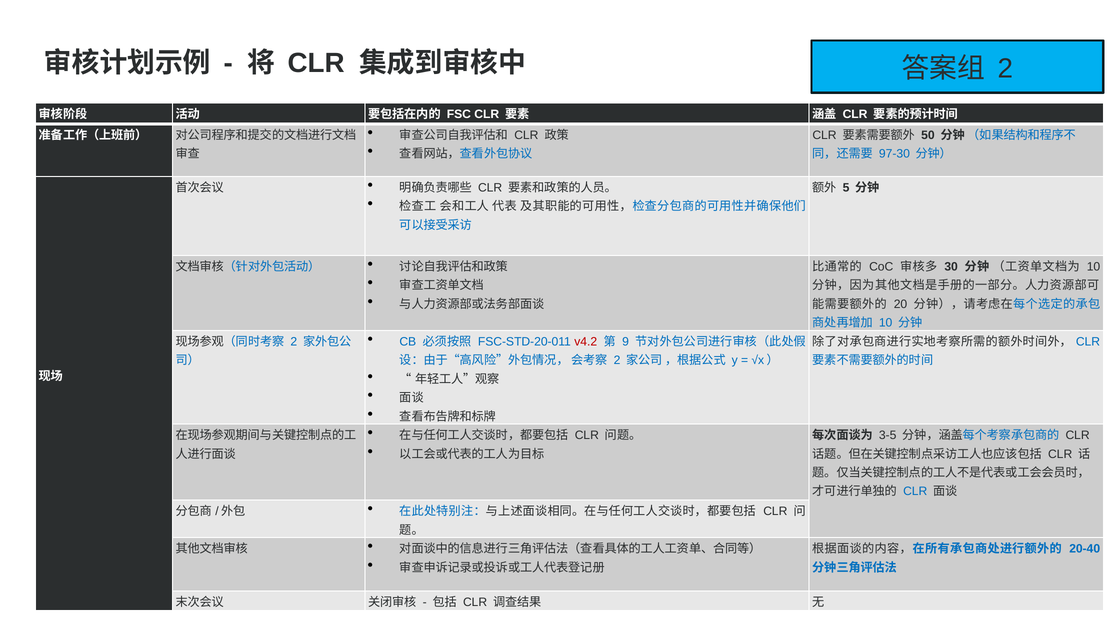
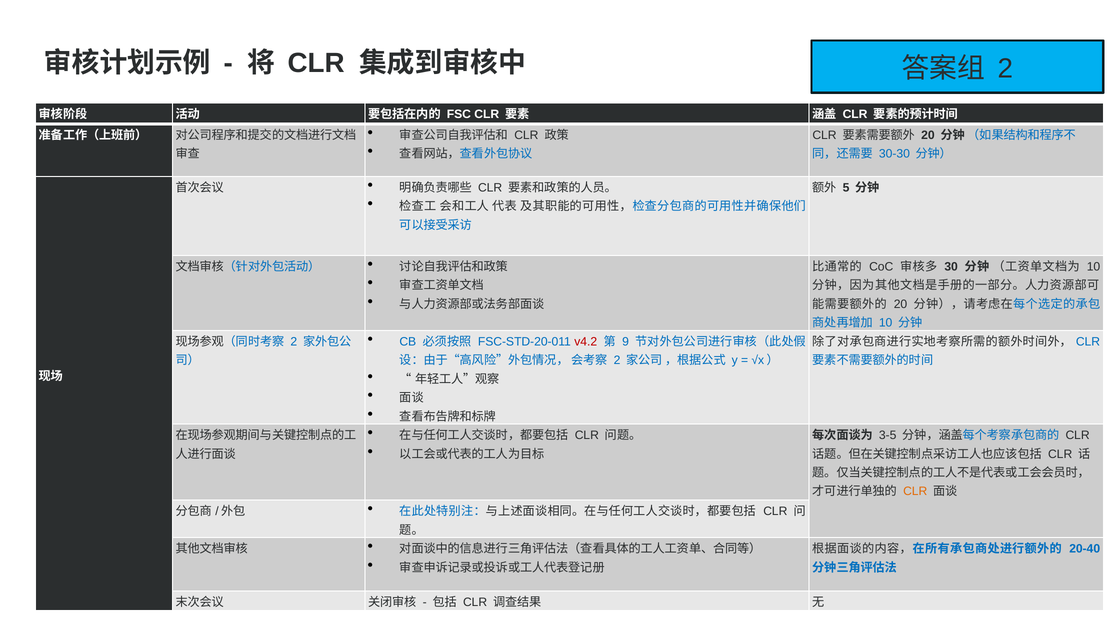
50 at (928, 135): 50 -> 20
97-30: 97-30 -> 30-30
CLR at (915, 491) colour: blue -> orange
